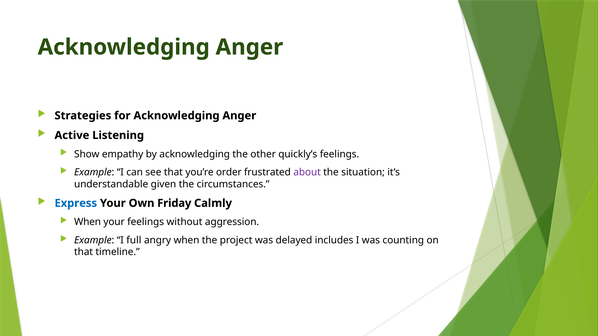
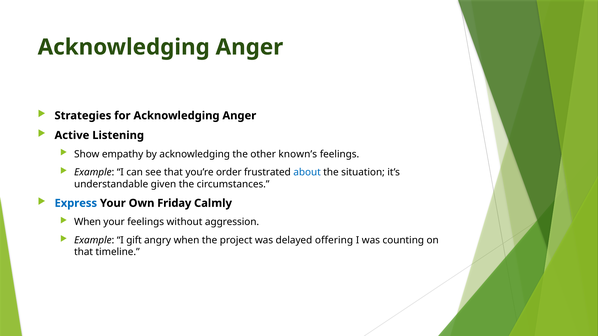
quickly’s: quickly’s -> known’s
about colour: purple -> blue
full: full -> gift
includes: includes -> offering
